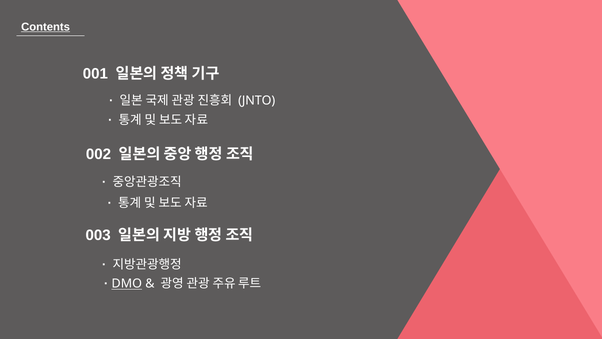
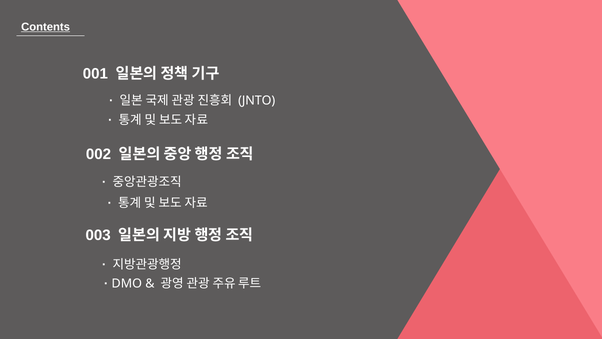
DMO underline: present -> none
